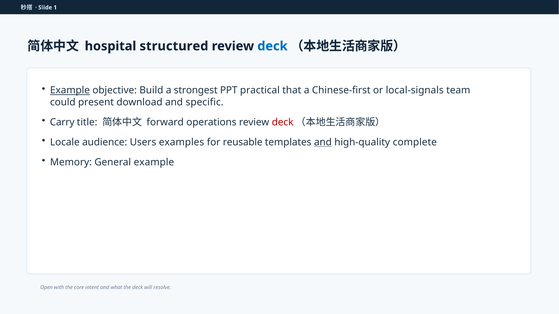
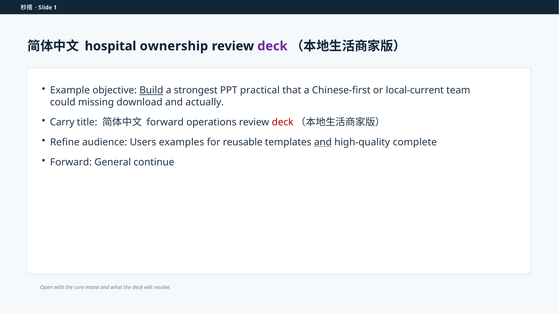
structured: structured -> ownership
deck at (272, 46) colour: blue -> purple
Example at (70, 90) underline: present -> none
Build underline: none -> present
local-signals: local-signals -> local-current
present: present -> missing
specific: specific -> actually
Locale: Locale -> Refine
Memory at (71, 162): Memory -> Forward
General example: example -> continue
